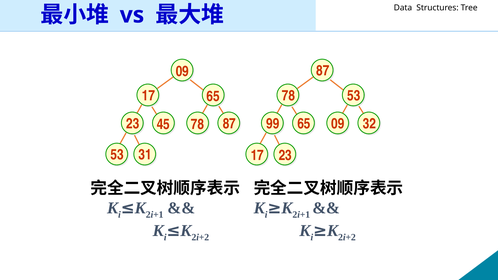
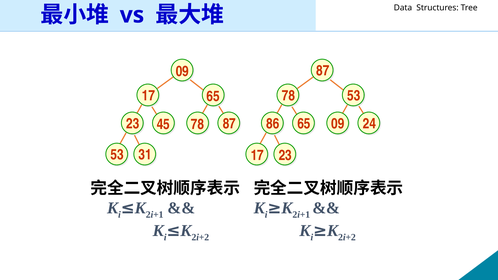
32: 32 -> 24
99: 99 -> 86
